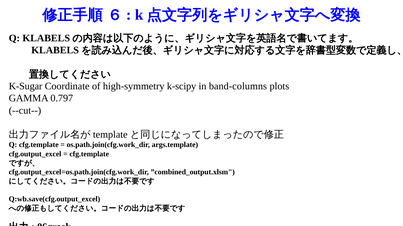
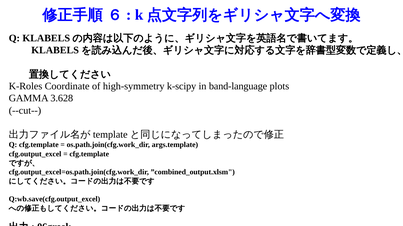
K-Sugar: K-Sugar -> K-Roles
band-columns: band-columns -> band-language
0.797: 0.797 -> 3.628
